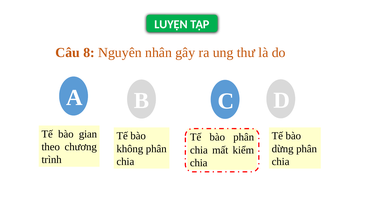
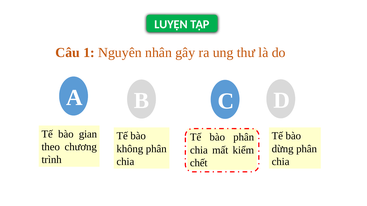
8: 8 -> 1
chia at (199, 163): chia -> chết
